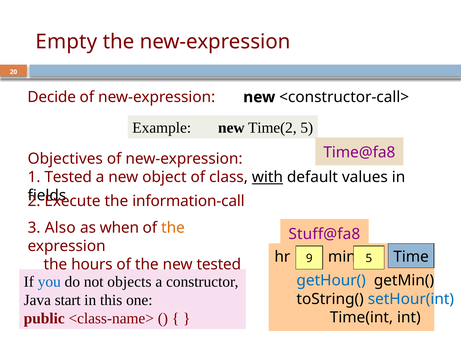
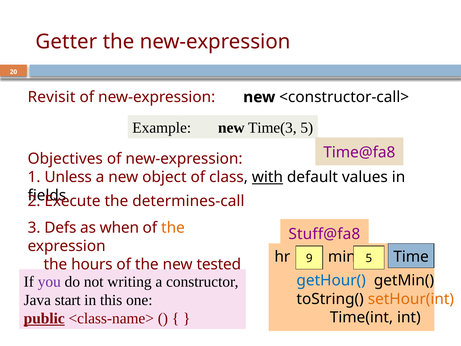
Empty: Empty -> Getter
Decide: Decide -> Revisit
Time(2: Time(2 -> Time(3
1 Tested: Tested -> Unless
information-call: information-call -> determines-call
Also: Also -> Defs
you colour: blue -> purple
objects: objects -> writing
setHour(int colour: blue -> orange
public underline: none -> present
